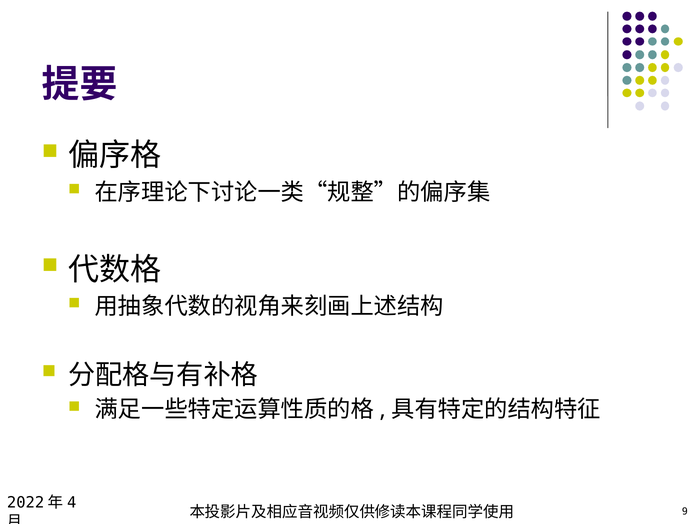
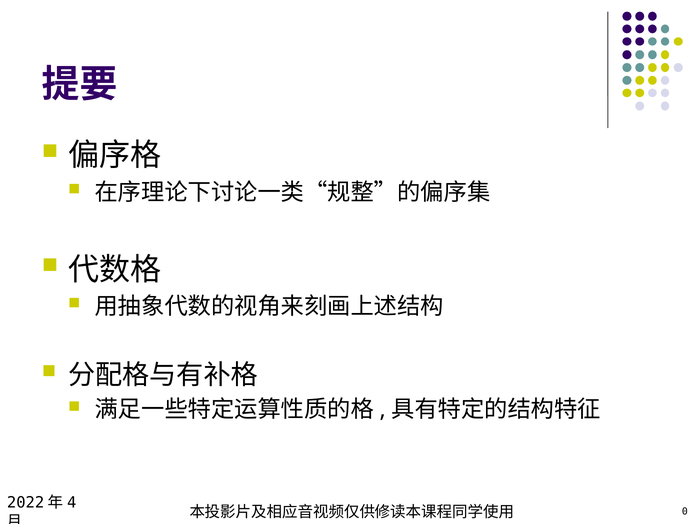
9: 9 -> 0
